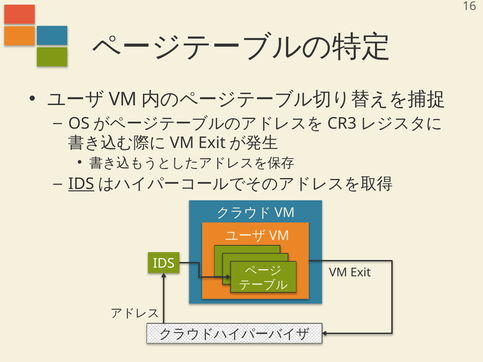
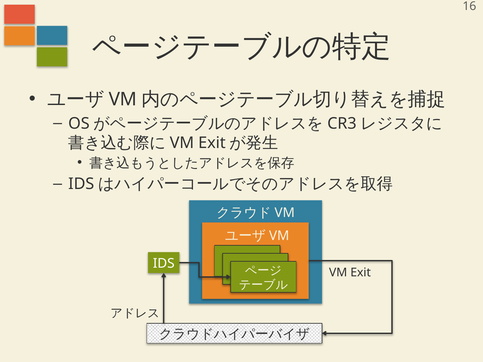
IDS at (81, 184) underline: present -> none
